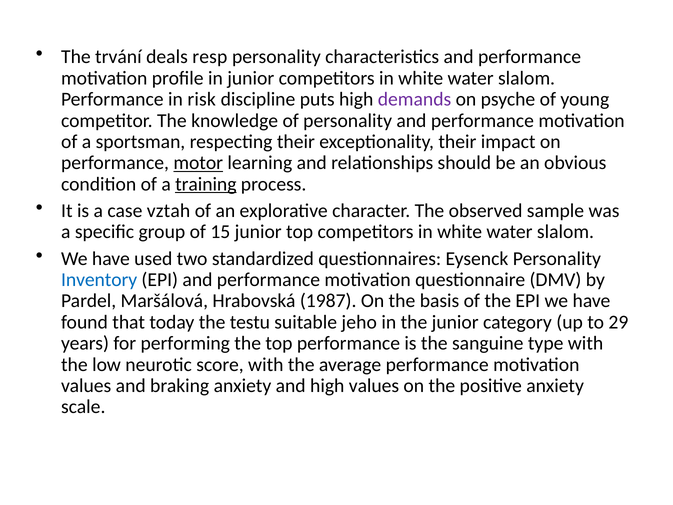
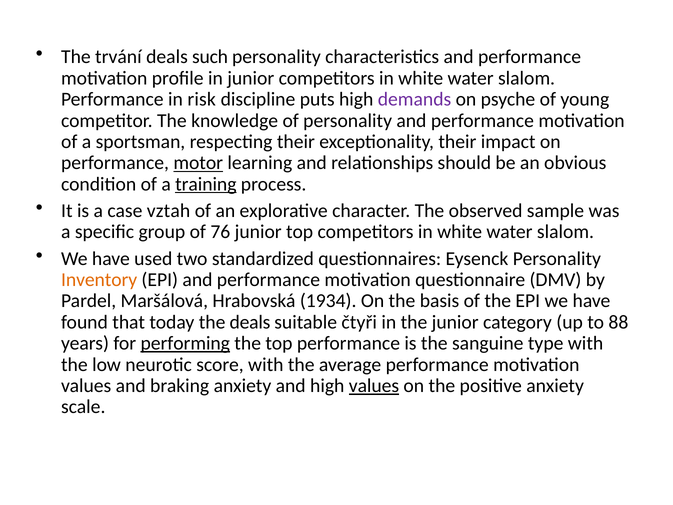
resp: resp -> such
15: 15 -> 76
Inventory colour: blue -> orange
1987: 1987 -> 1934
the testu: testu -> deals
jeho: jeho -> čtyři
29: 29 -> 88
performing underline: none -> present
values at (374, 386) underline: none -> present
